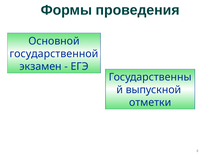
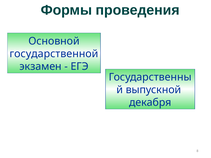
отметки: отметки -> декабря
